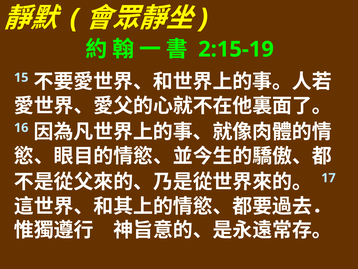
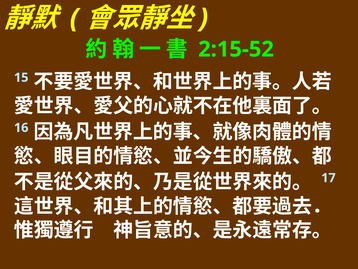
2:15-19: 2:15-19 -> 2:15-52
